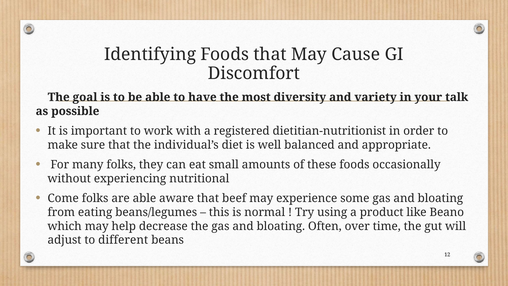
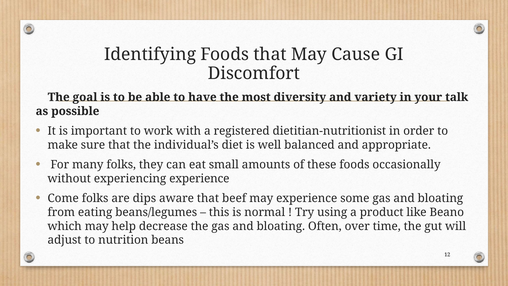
experiencing nutritional: nutritional -> experience
are able: able -> dips
different: different -> nutrition
